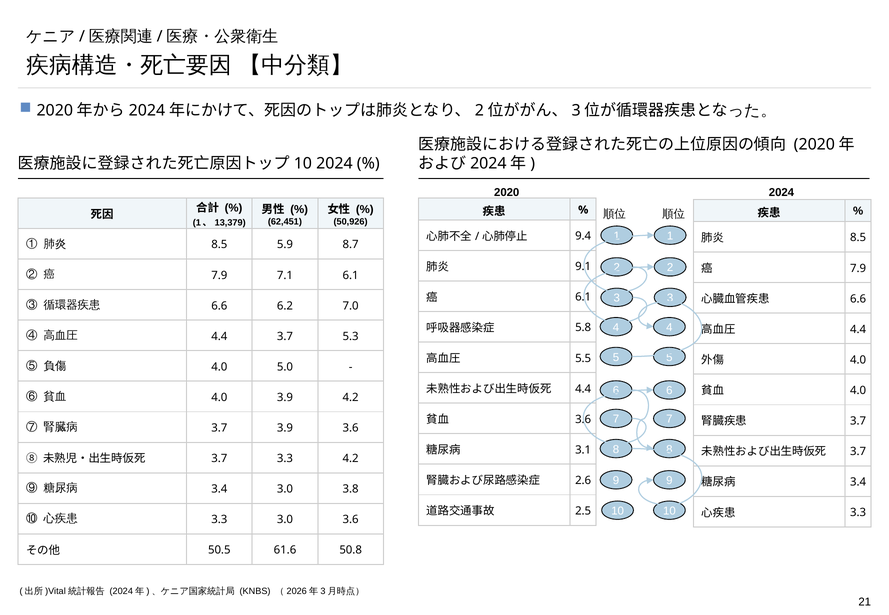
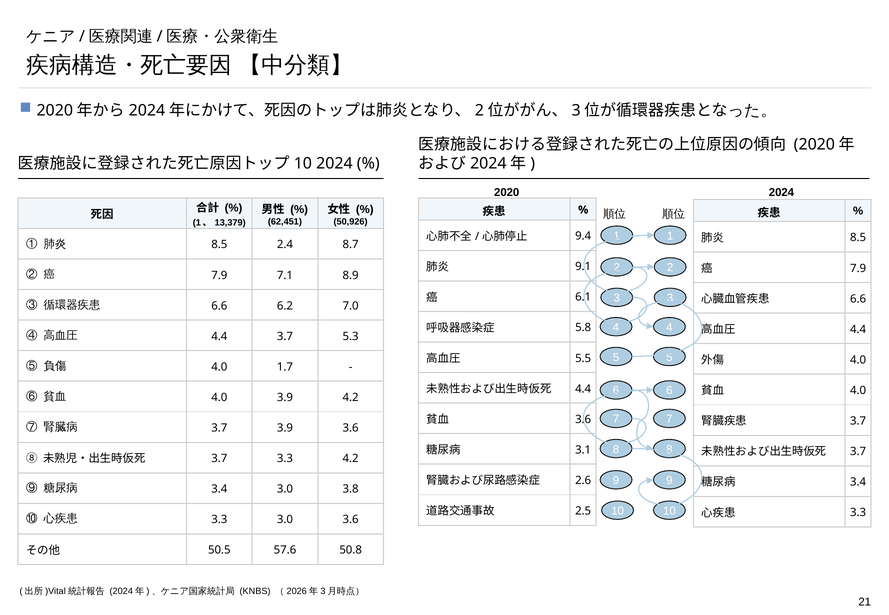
5.9: 5.9 -> 2.4
7.1 6.1: 6.1 -> 8.9
5.0: 5.0 -> 1.7
61.6: 61.6 -> 57.6
